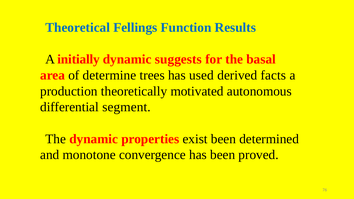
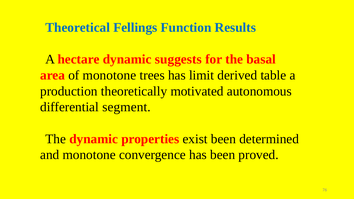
initially: initially -> hectare
of determine: determine -> monotone
used: used -> limit
facts: facts -> table
